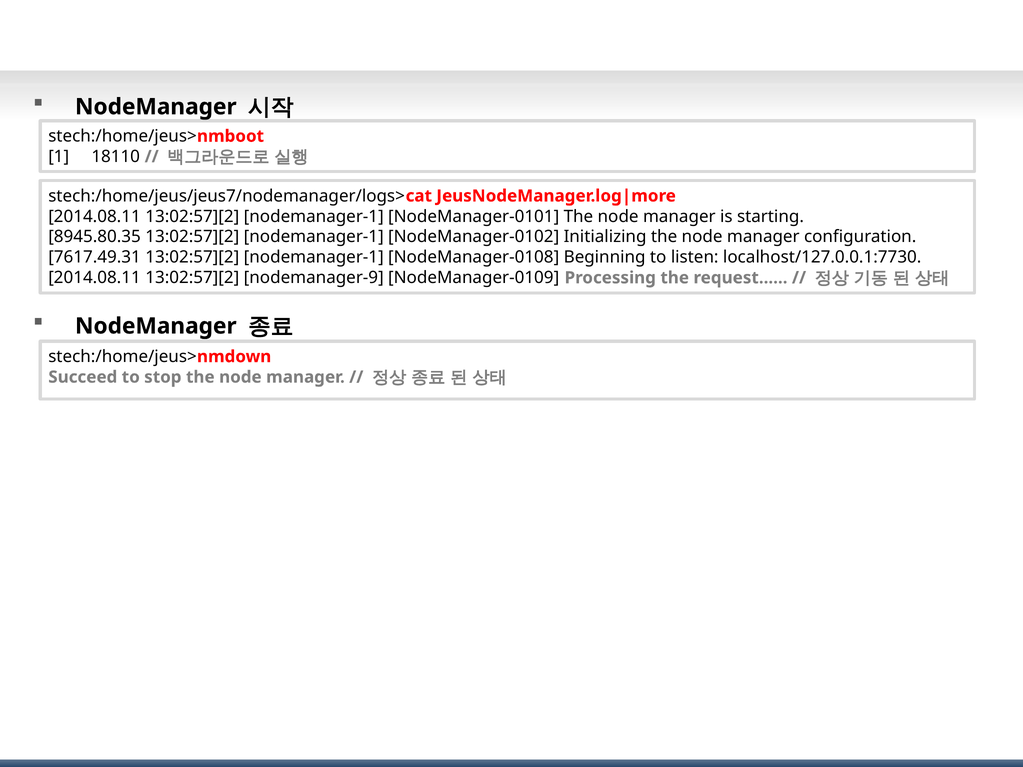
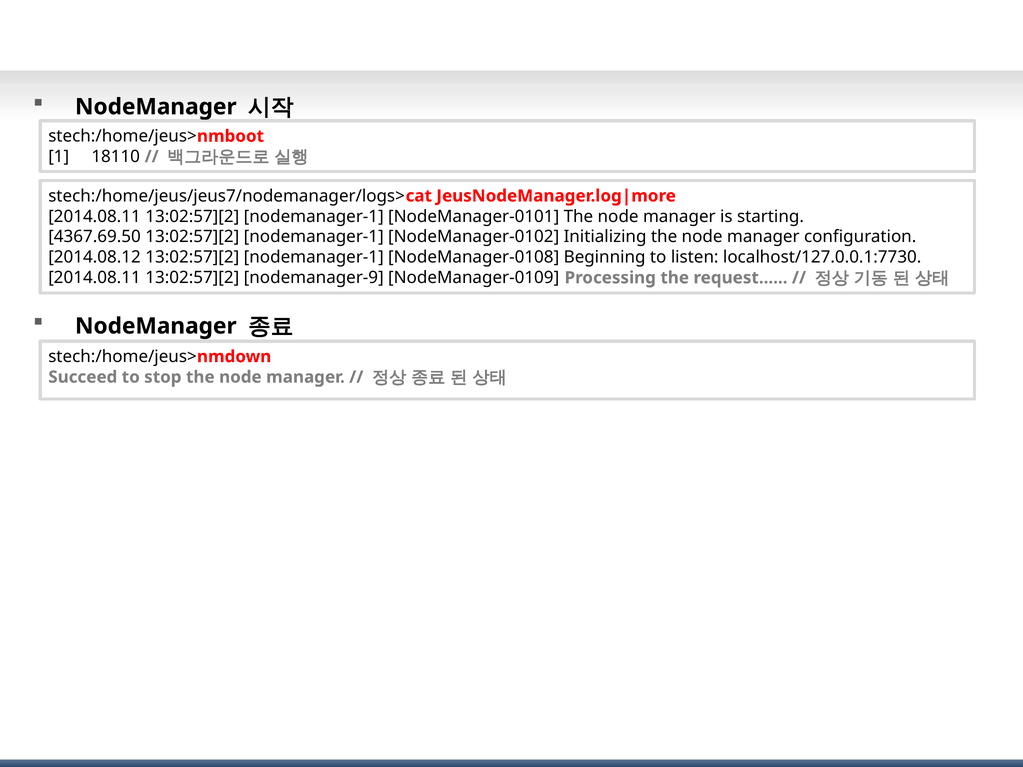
8945.80.35: 8945.80.35 -> 4367.69.50
7617.49.31: 7617.49.31 -> 2014.08.12
